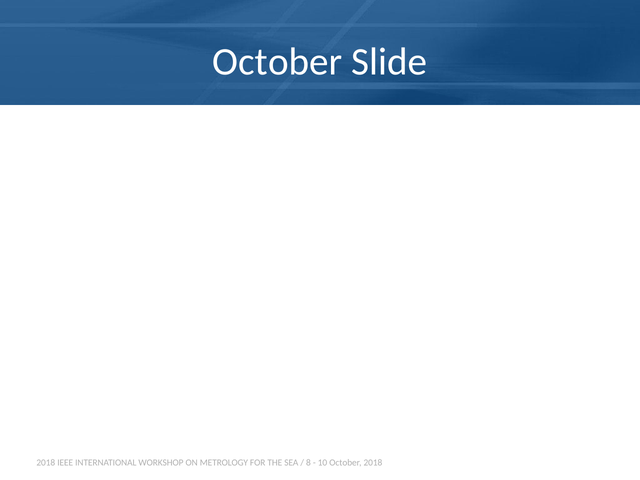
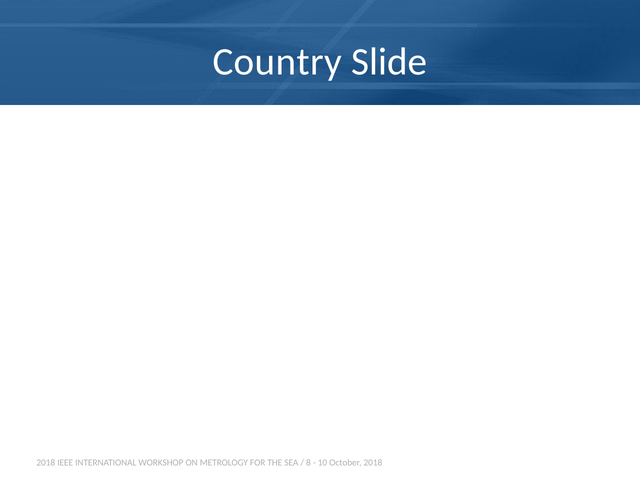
October at (277, 62): October -> Country
